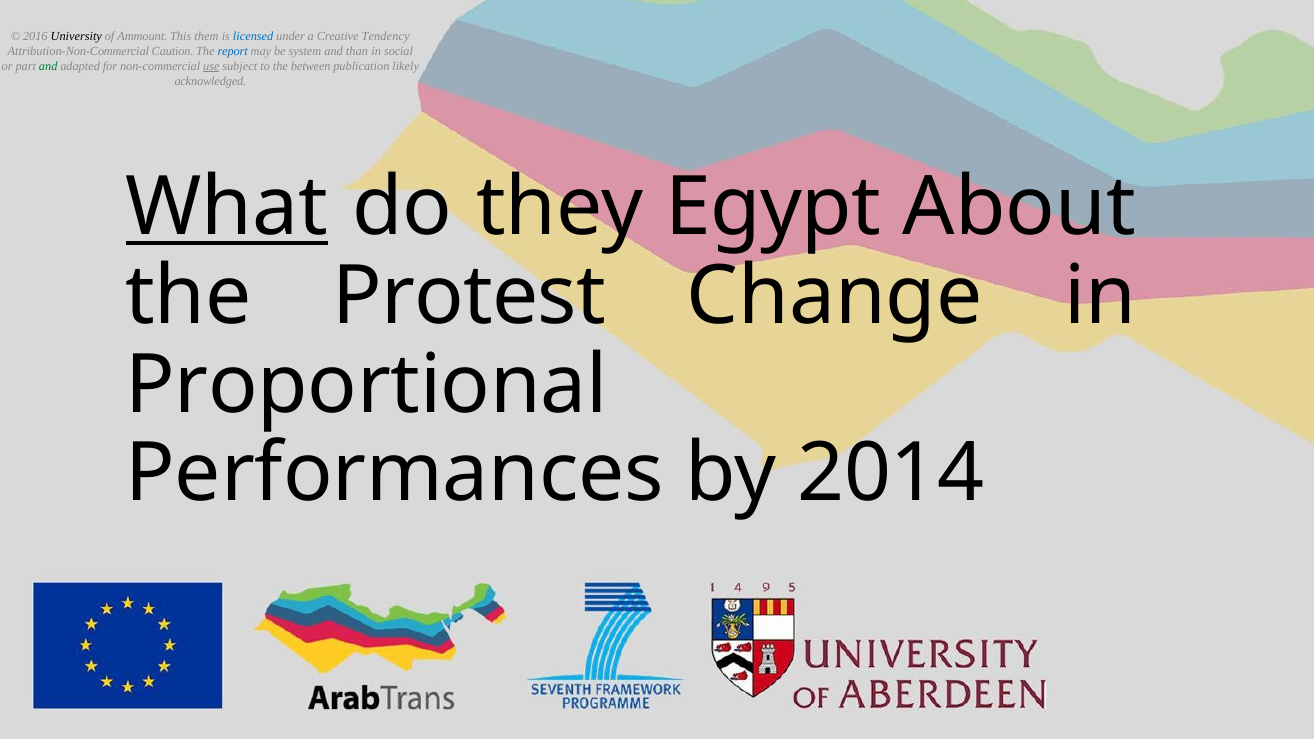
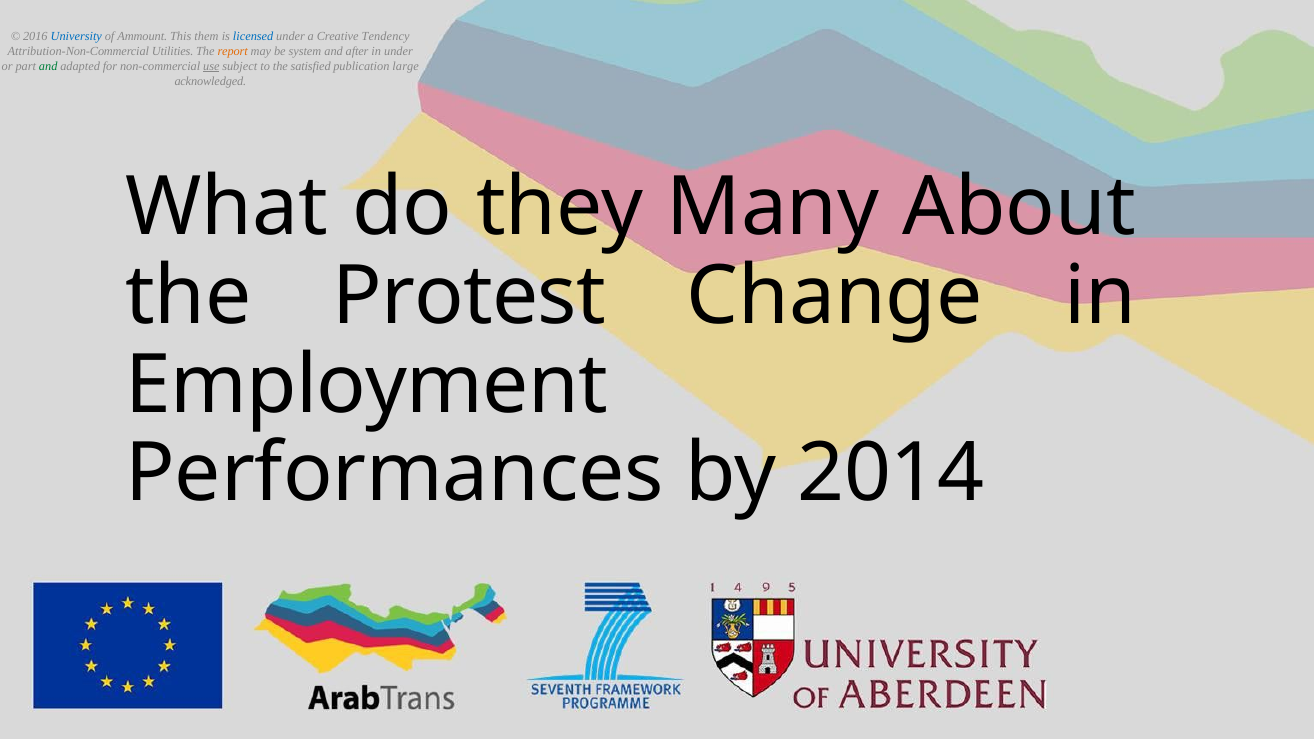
University colour: black -> blue
Caution: Caution -> Utilities
report colour: blue -> orange
than: than -> after
in social: social -> under
between: between -> satisfied
likely: likely -> large
What underline: present -> none
Egypt: Egypt -> Many
Proportional: Proportional -> Employment
